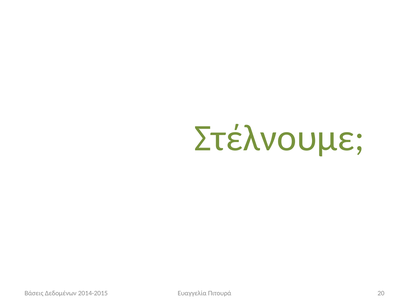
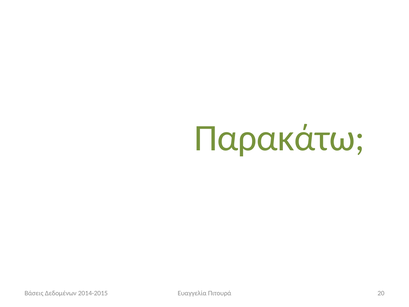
Στέλνουμε: Στέλνουμε -> Παρακάτω
